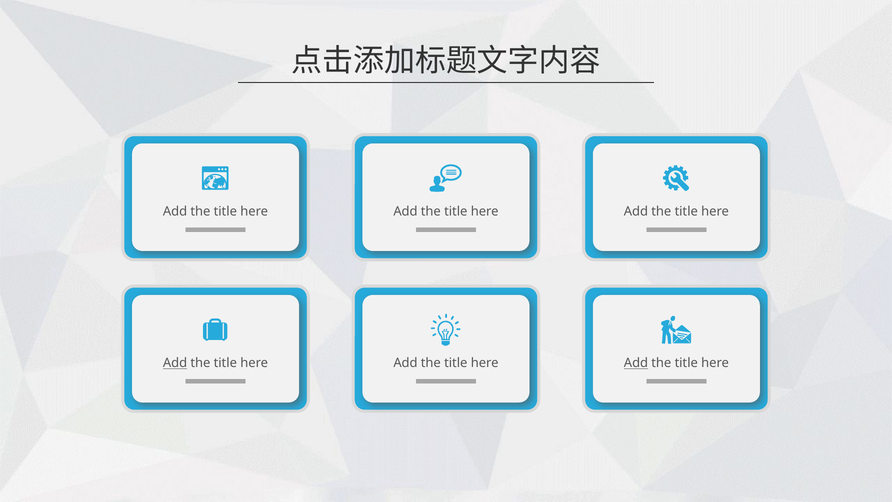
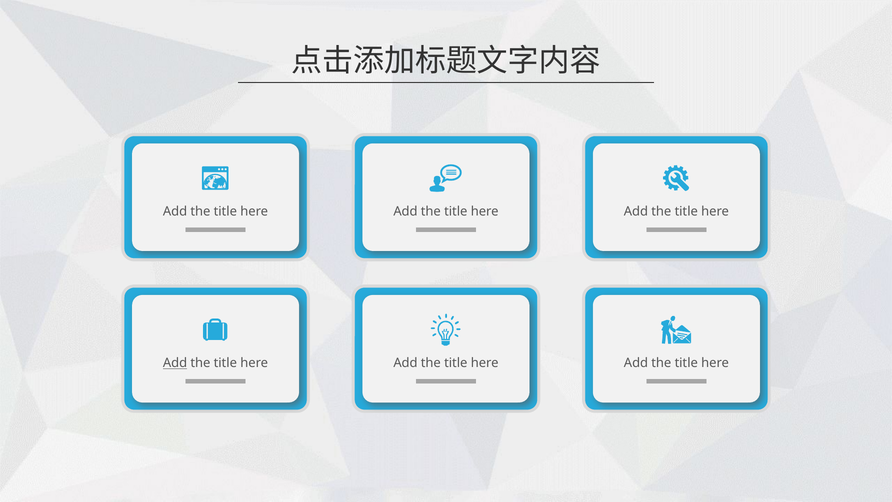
Add at (636, 363) underline: present -> none
